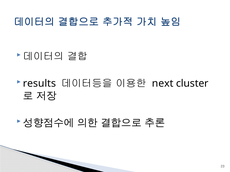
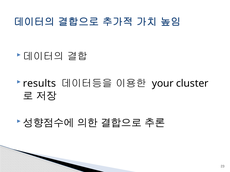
next: next -> your
